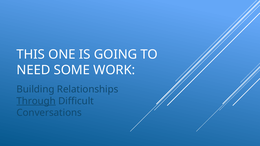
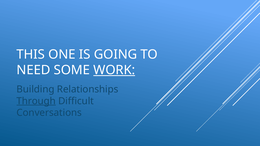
WORK underline: none -> present
